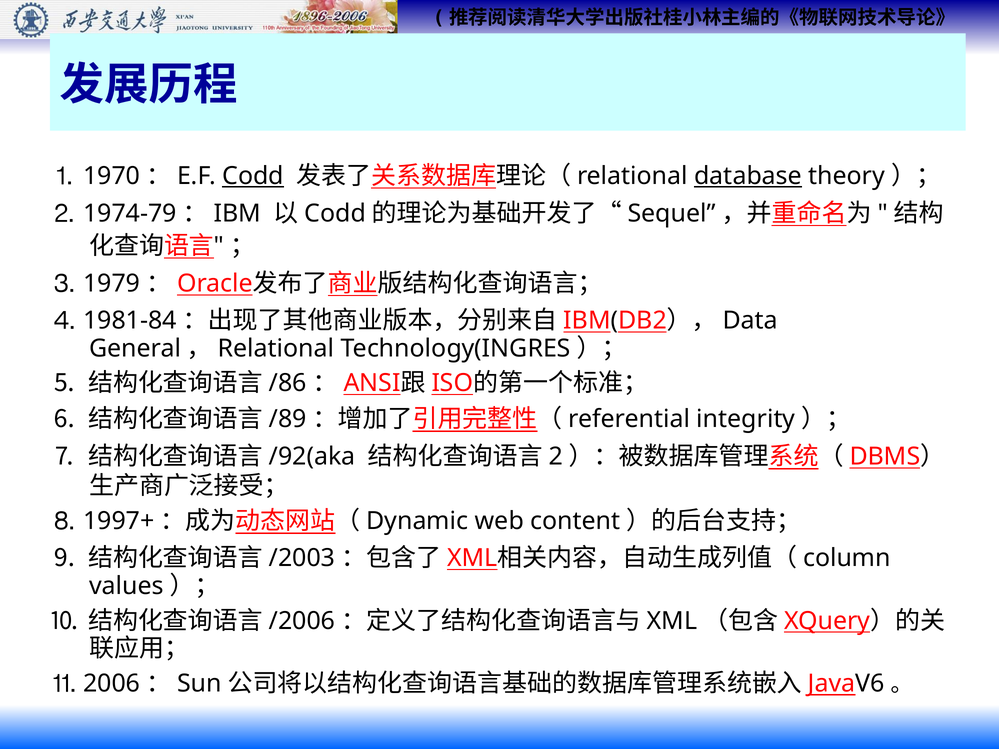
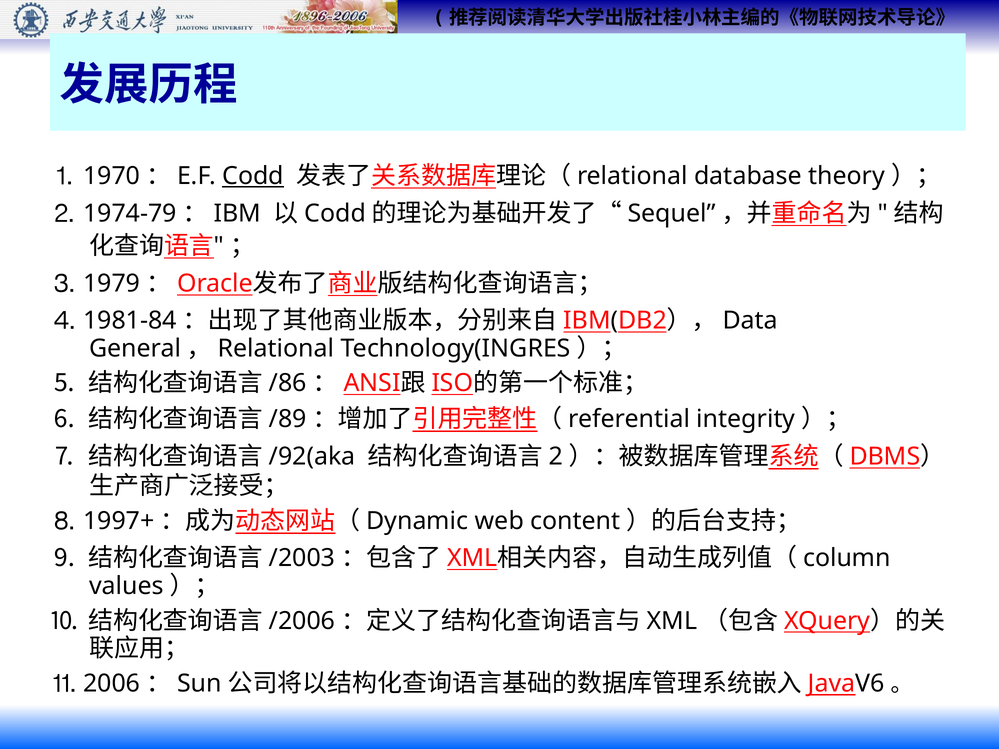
database underline: present -> none
